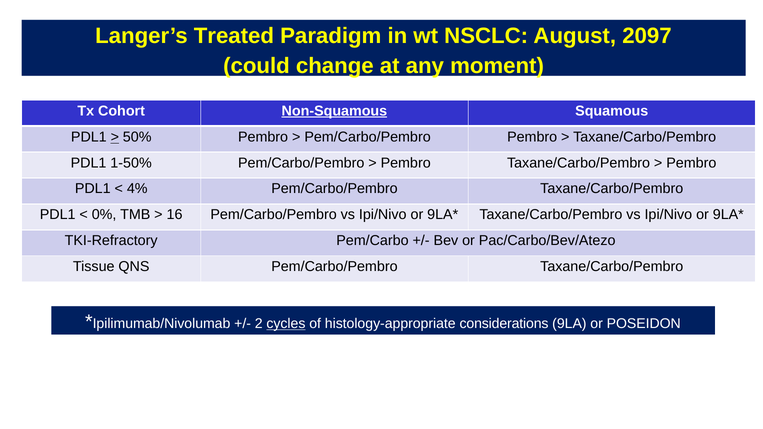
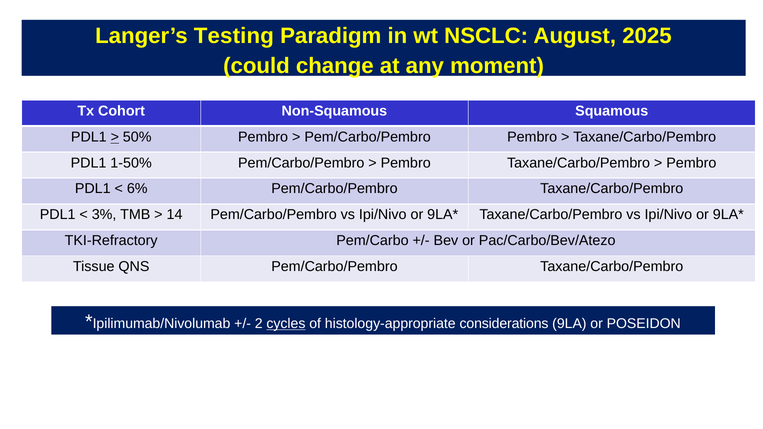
Treated: Treated -> Testing
2097: 2097 -> 2025
Non-Squamous underline: present -> none
4%: 4% -> 6%
0%: 0% -> 3%
16: 16 -> 14
